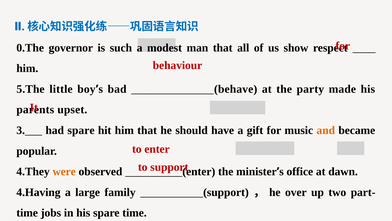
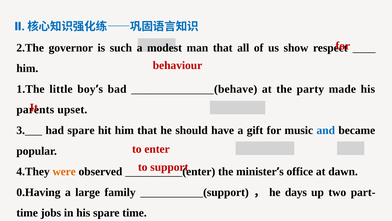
0.The: 0.The -> 2.The
5.The: 5.The -> 1.The
and colour: orange -> blue
4.Having: 4.Having -> 0.Having
over: over -> days
